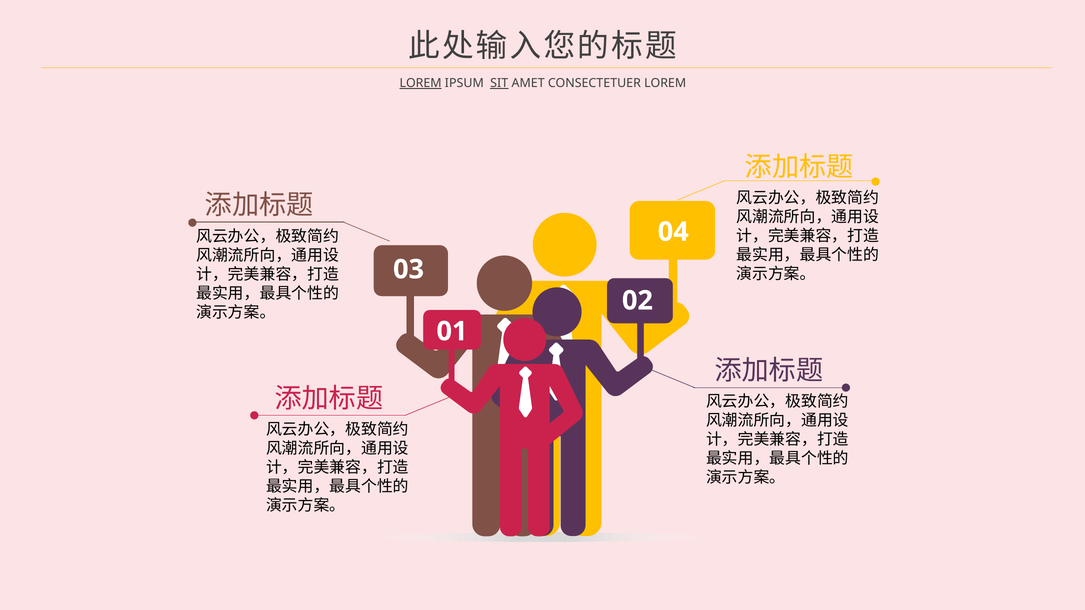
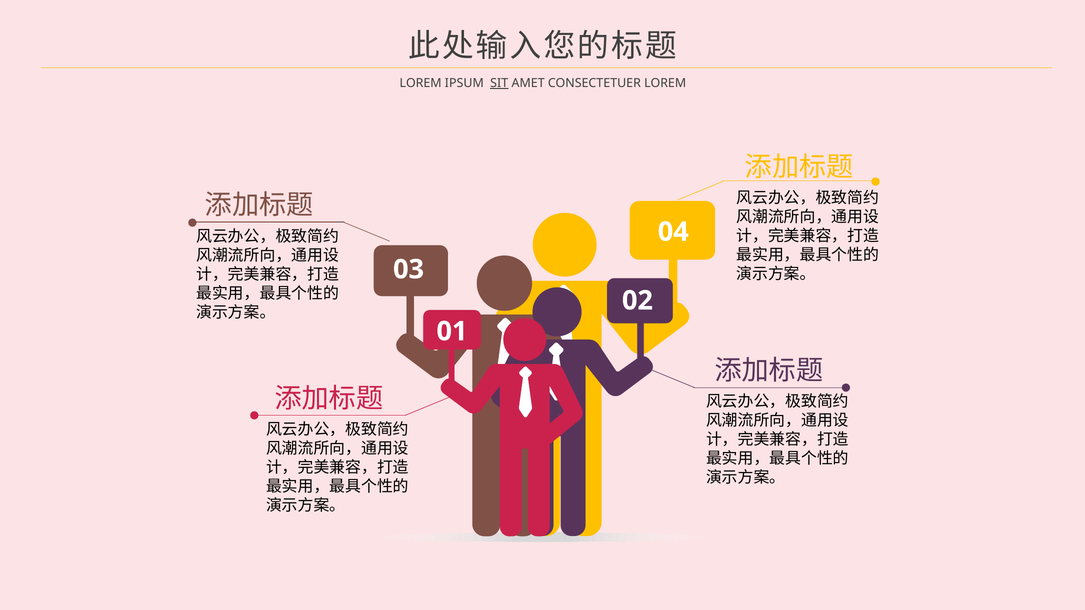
LOREM at (421, 83) underline: present -> none
